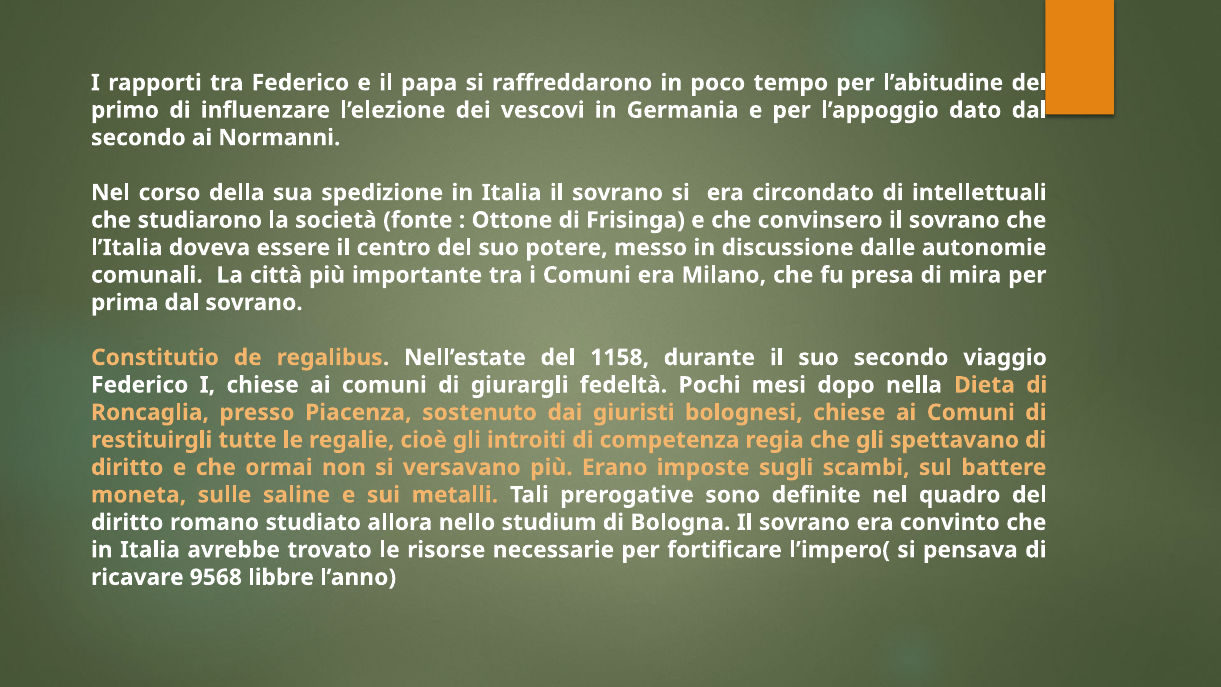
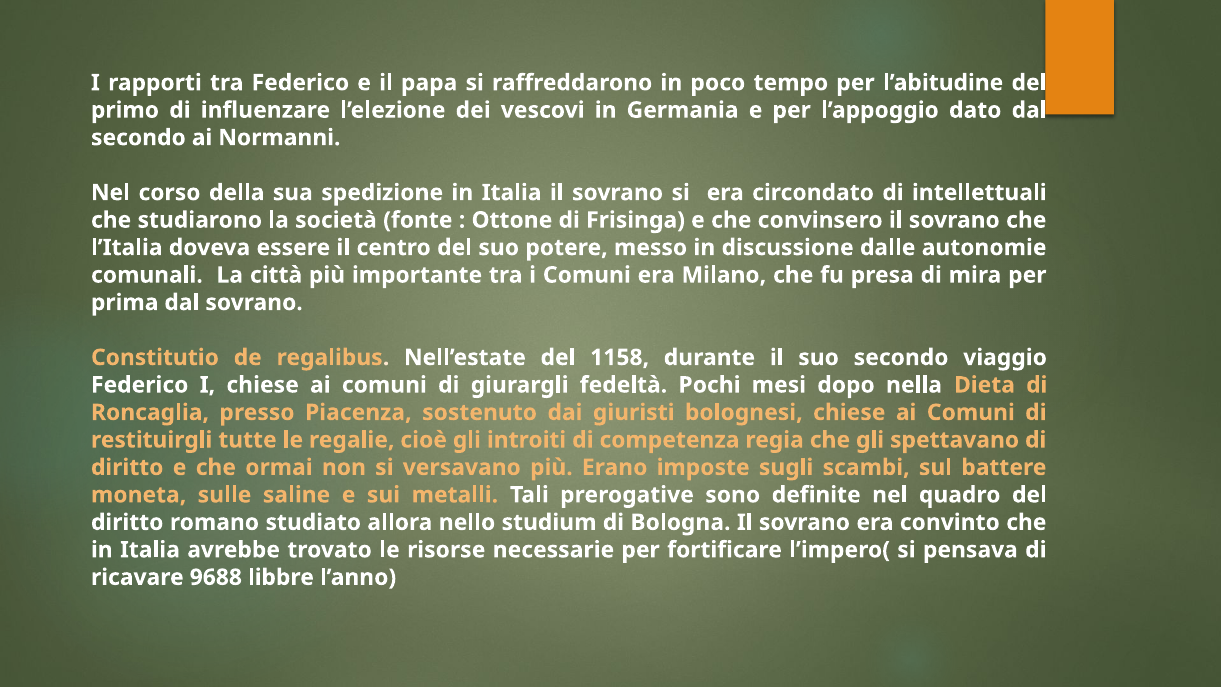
9568: 9568 -> 9688
